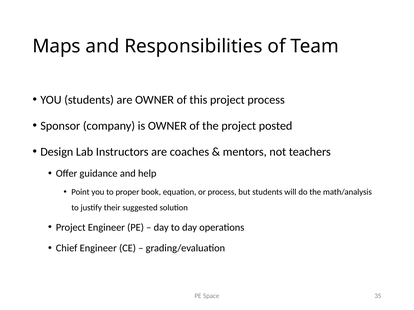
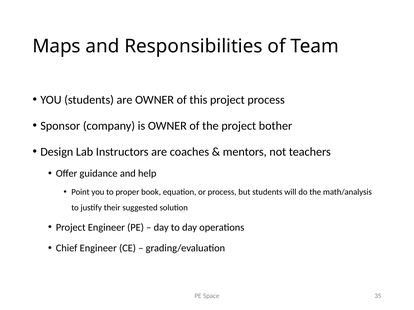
posted: posted -> bother
